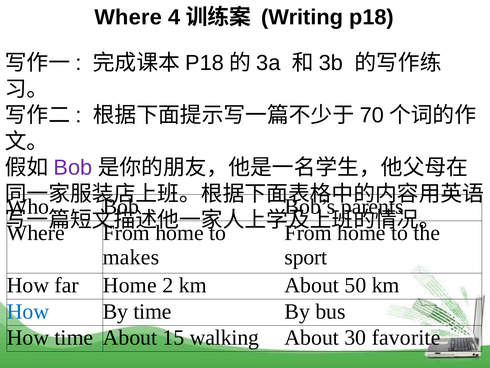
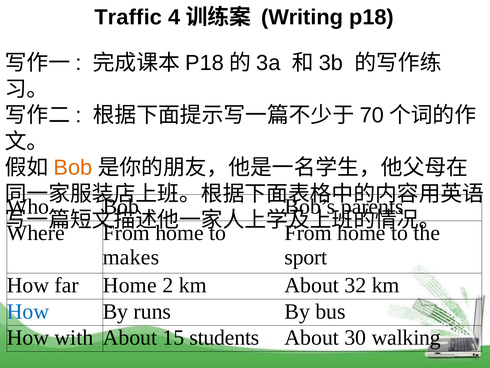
Where at (128, 17): Where -> Traffic
Bob at (73, 167) colour: purple -> orange
50: 50 -> 32
By time: time -> runs
How time: time -> with
walking: walking -> students
favorite: favorite -> walking
